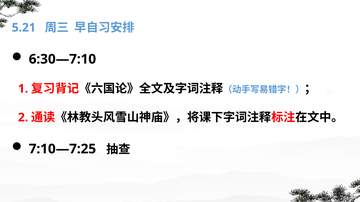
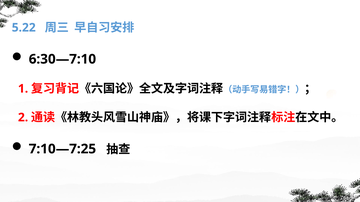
5.21: 5.21 -> 5.22
